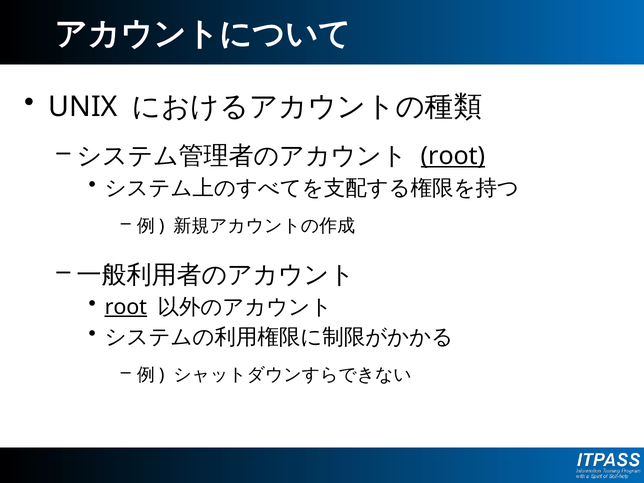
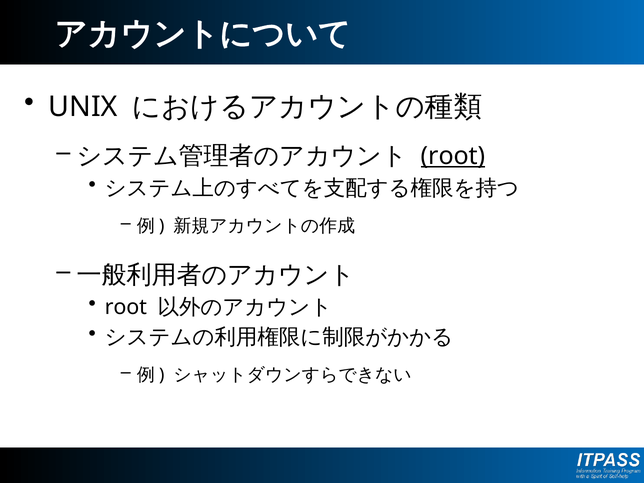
root at (126, 307) underline: present -> none
